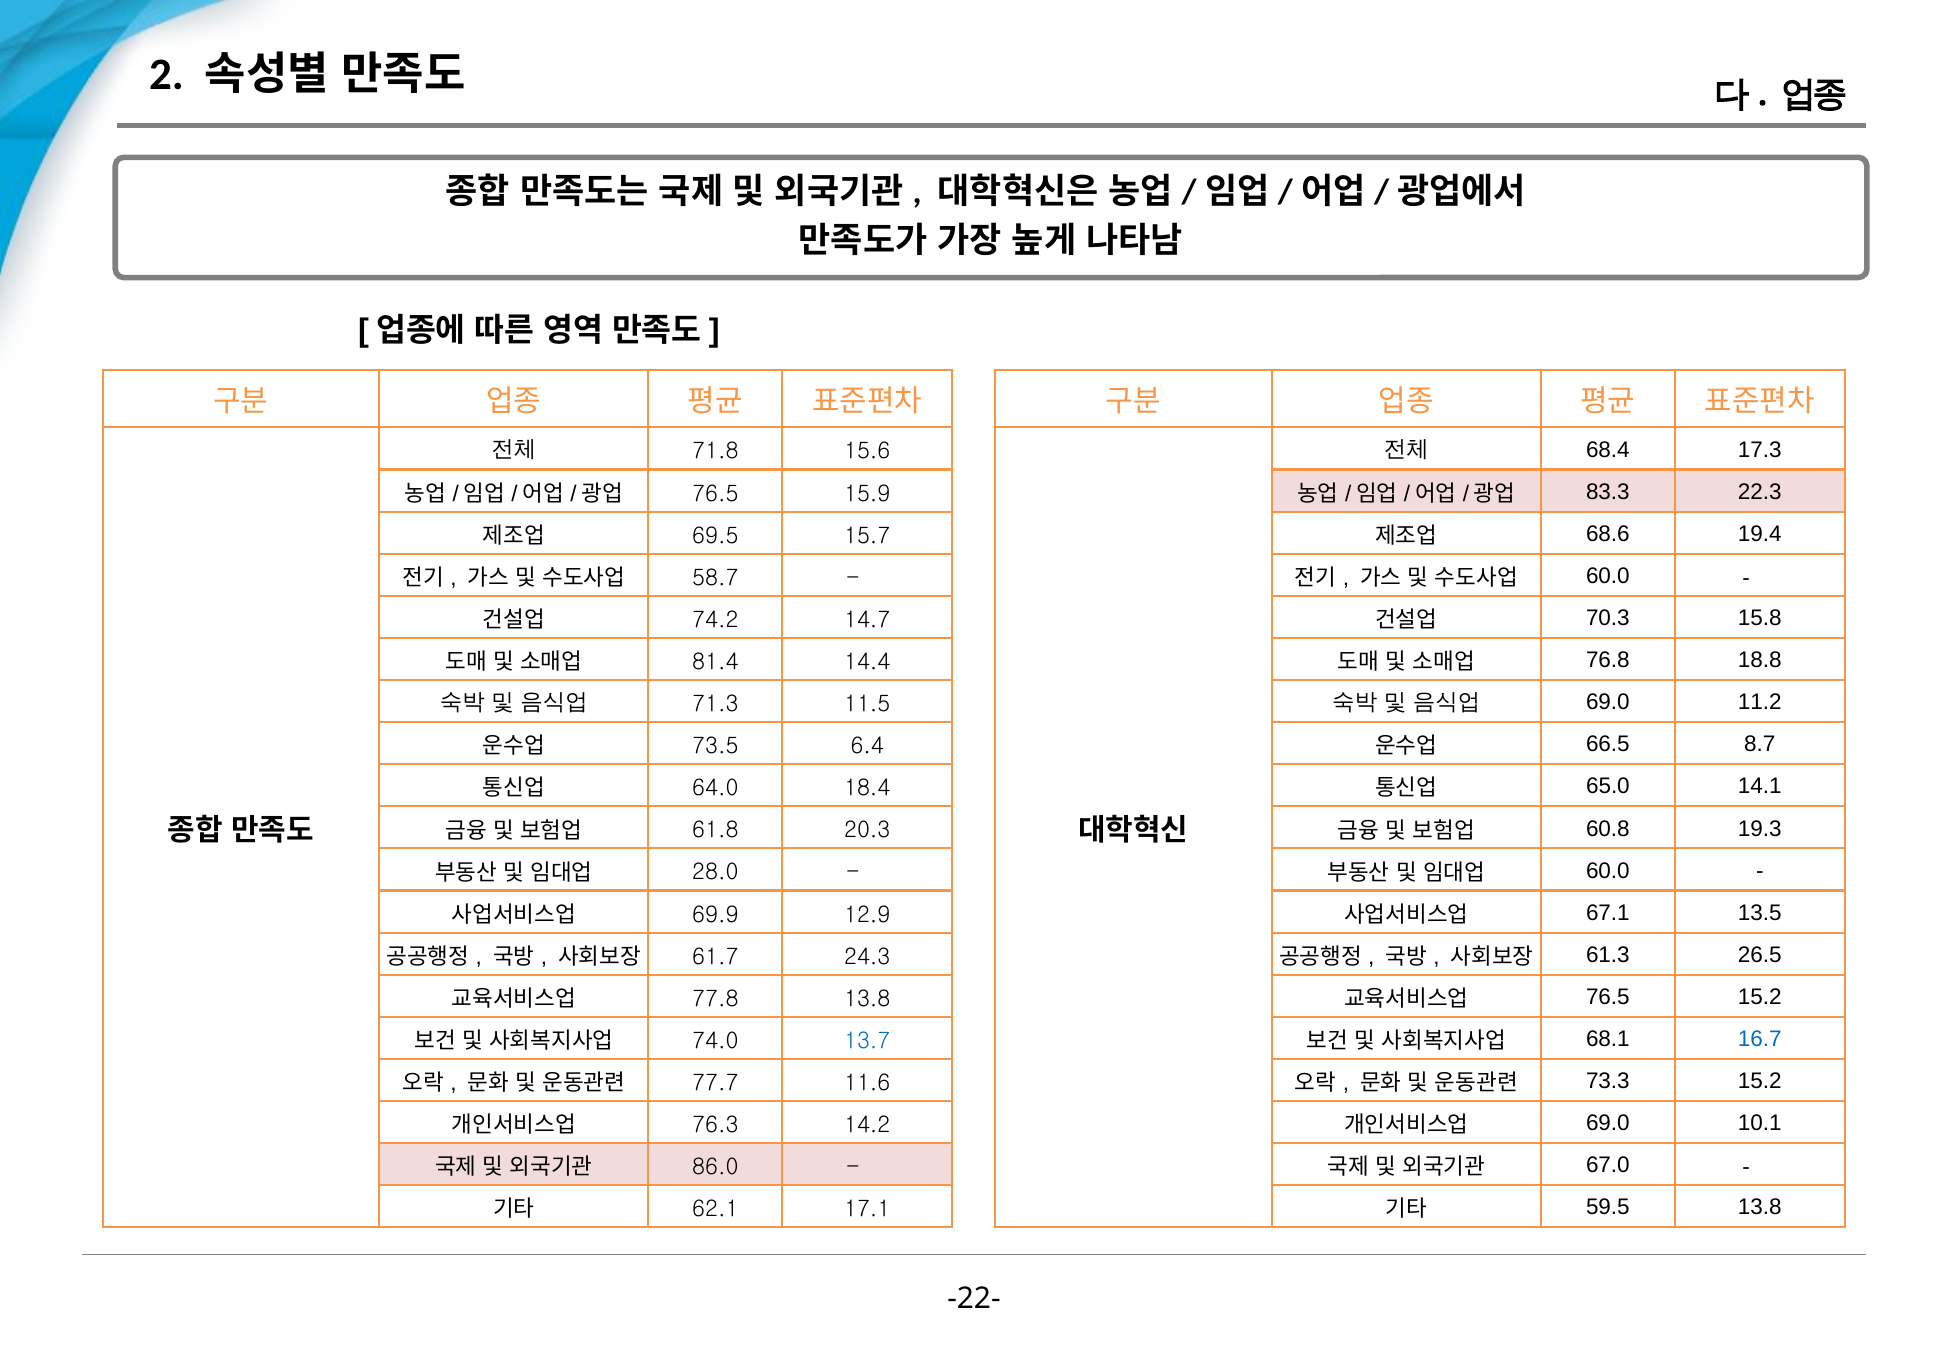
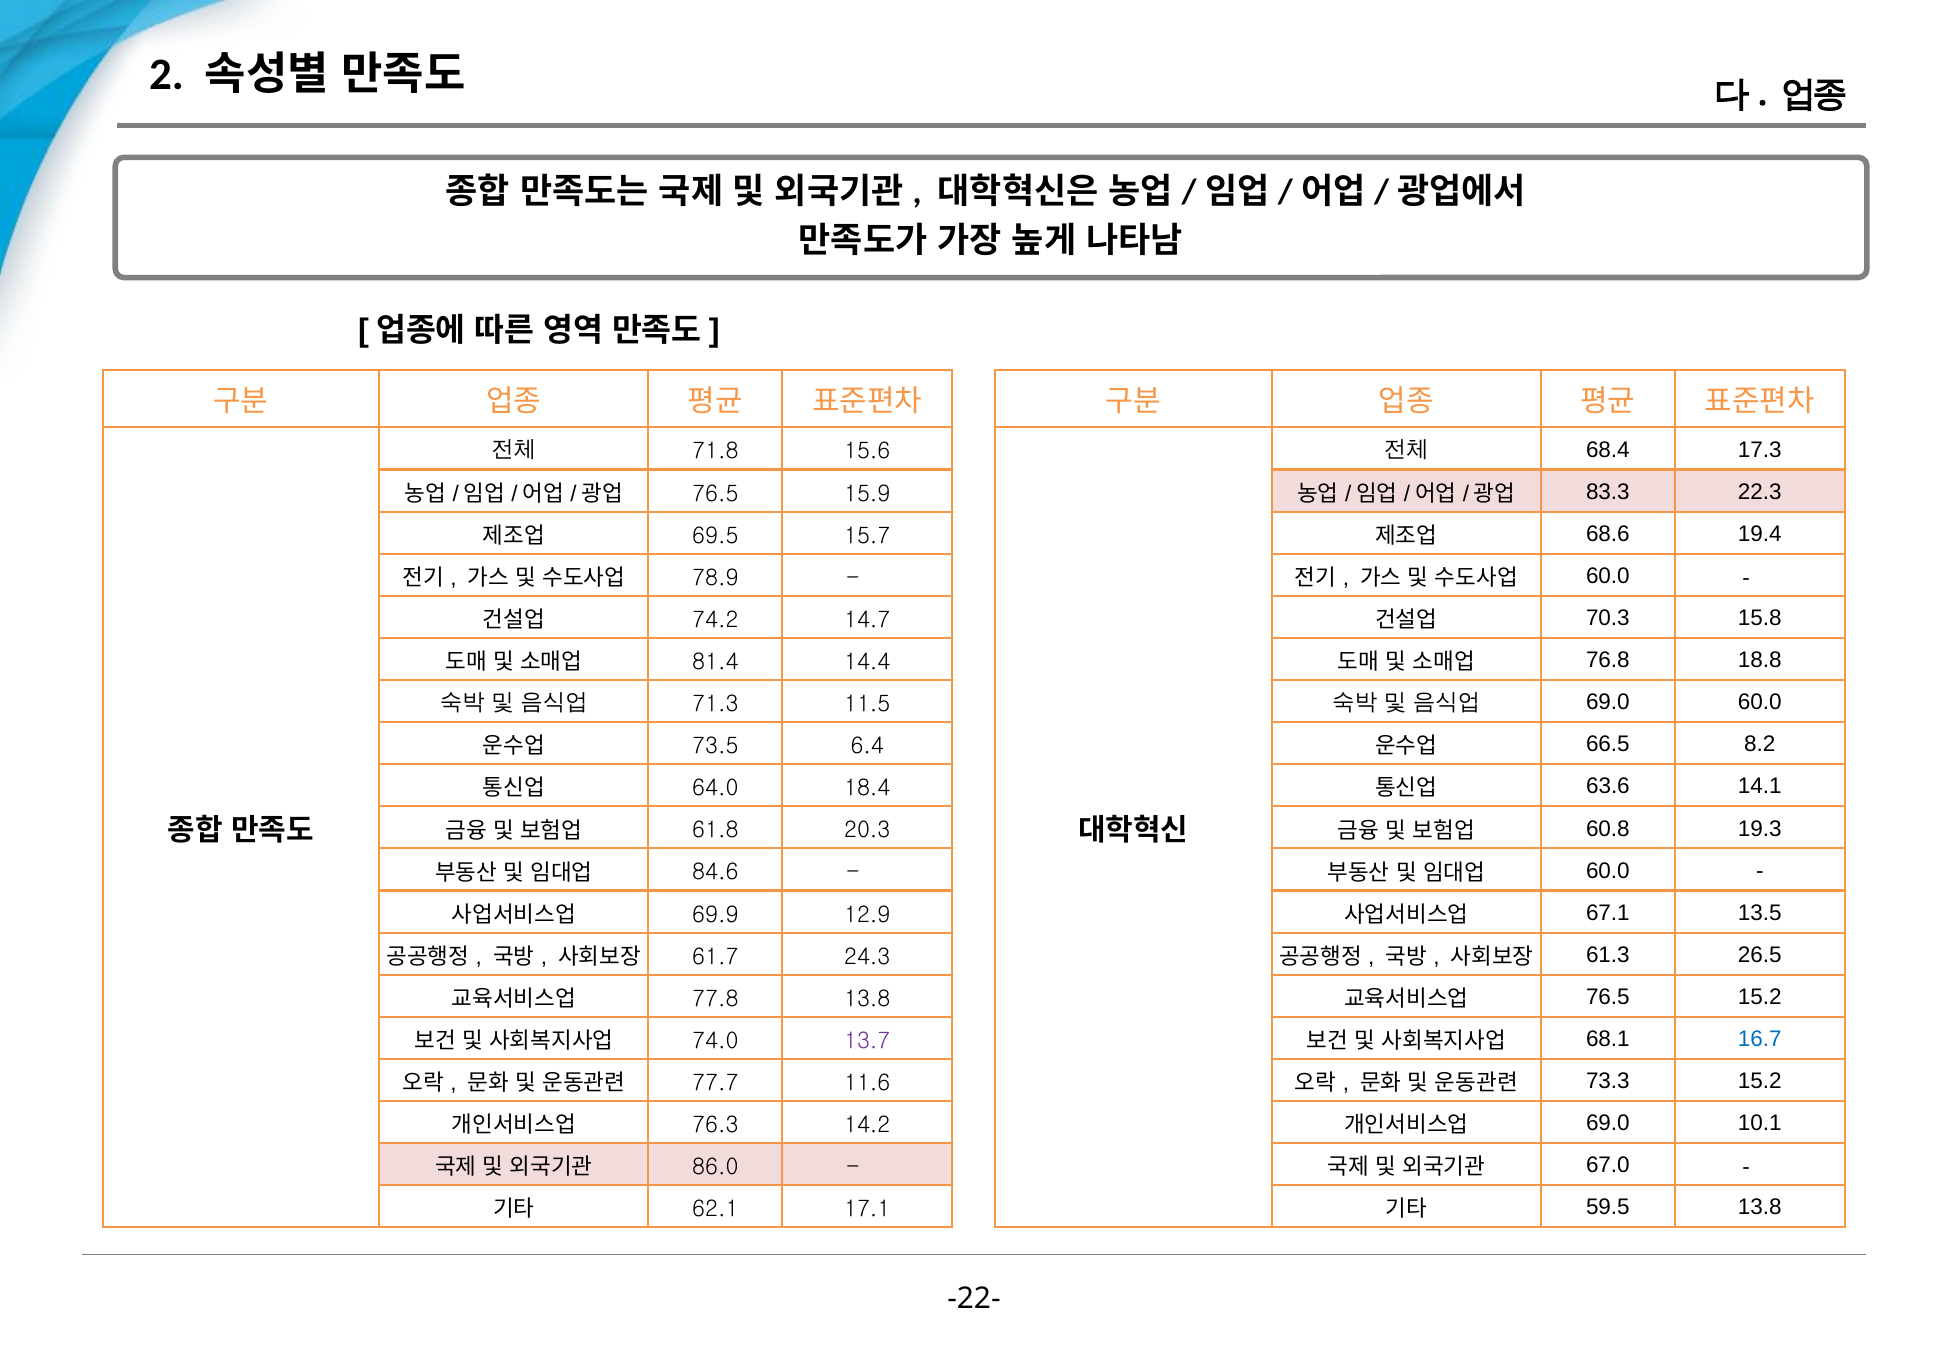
58.7: 58.7 -> 78.9
69.0 11.2: 11.2 -> 60.0
8.7: 8.7 -> 8.2
65.0: 65.0 -> 63.6
28.0: 28.0 -> 84.6
13.7 colour: blue -> purple
